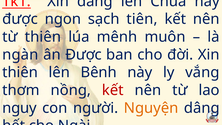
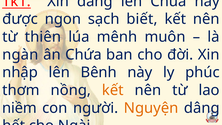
tiên: tiên -> biết
ân Được: Được -> Chứa
thiên at (20, 72): thiên -> nhập
vắng: vắng -> phúc
kết at (113, 90) colour: red -> orange
nguy: nguy -> niềm
